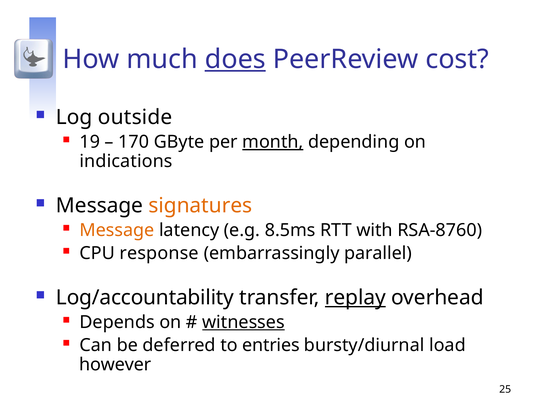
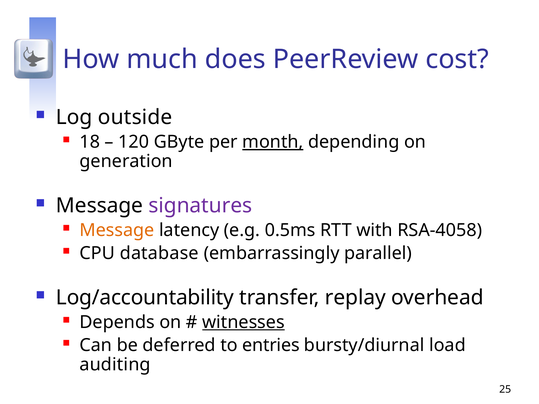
does underline: present -> none
19: 19 -> 18
170: 170 -> 120
indications: indications -> generation
signatures colour: orange -> purple
8.5ms: 8.5ms -> 0.5ms
RSA-8760: RSA-8760 -> RSA-4058
response: response -> database
replay underline: present -> none
however: however -> auditing
